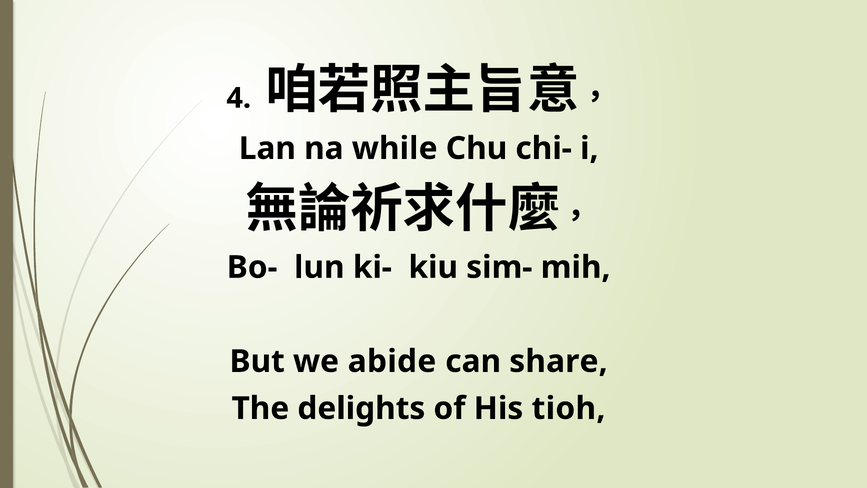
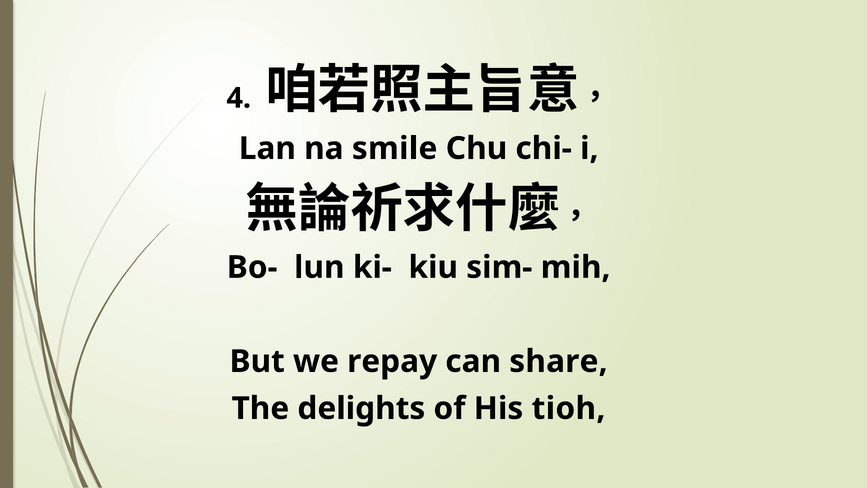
while: while -> smile
abide: abide -> repay
